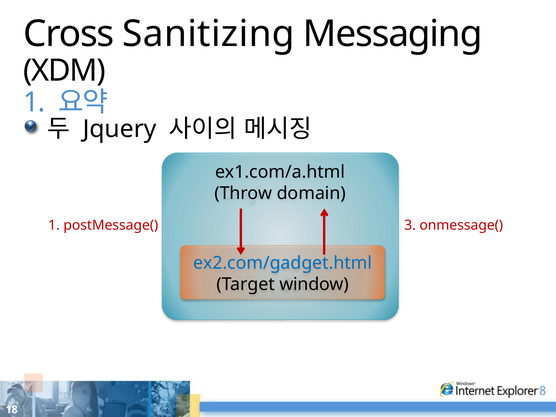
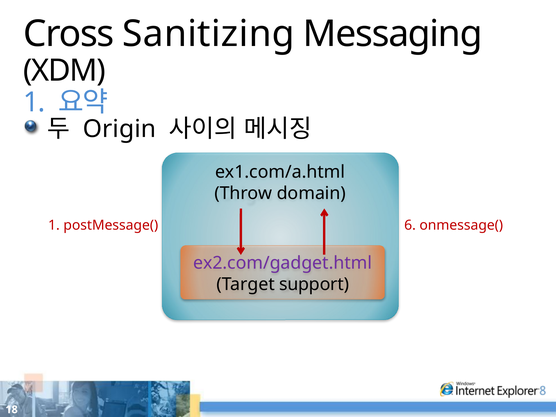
Jquery: Jquery -> Origin
3: 3 -> 6
ex2.com/gadget.html colour: blue -> purple
window: window -> support
